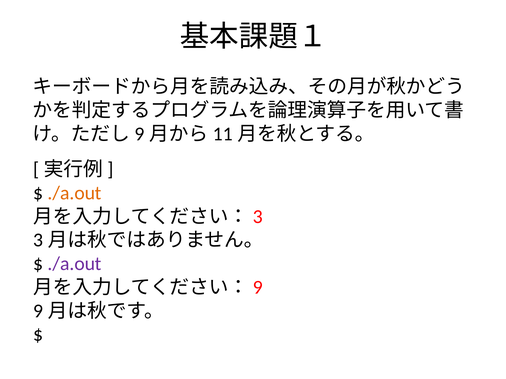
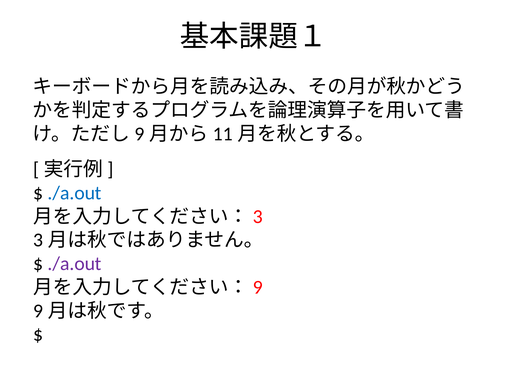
./a.out at (75, 193) colour: orange -> blue
